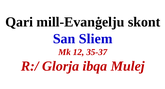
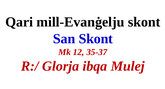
San Sliem: Sliem -> Skont
